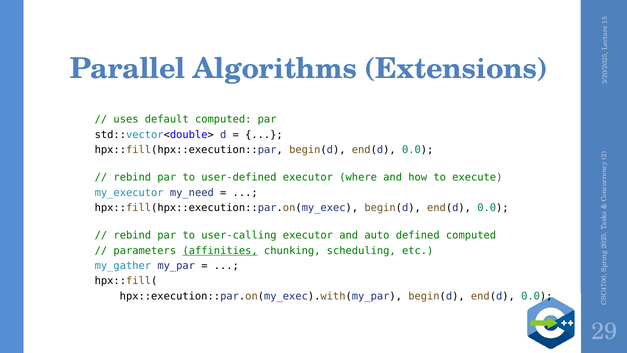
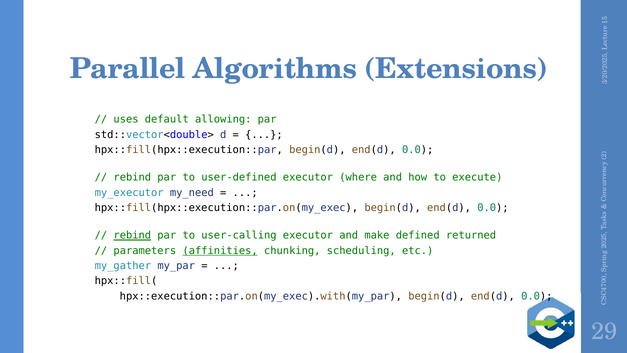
default computed: computed -> allowing
rebind at (132, 235) underline: none -> present
auto: auto -> make
defined computed: computed -> returned
